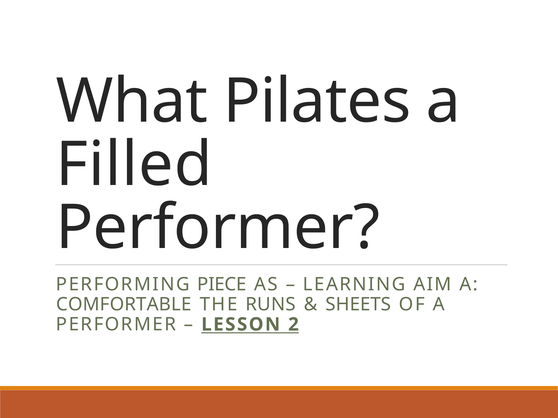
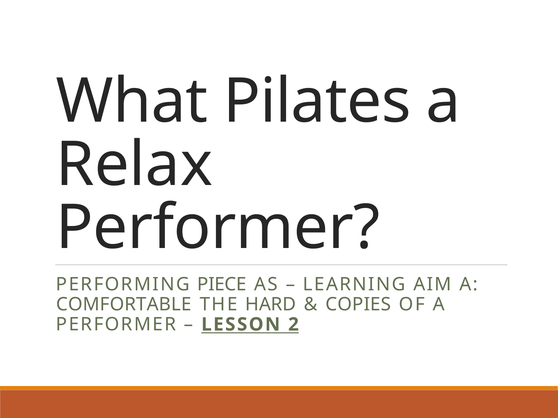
Filled: Filled -> Relax
RUNS: RUNS -> HARD
SHEETS: SHEETS -> COPIES
